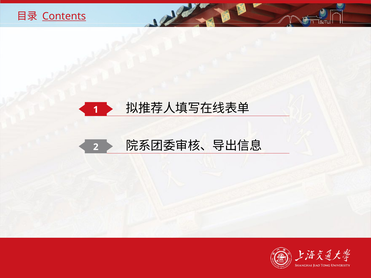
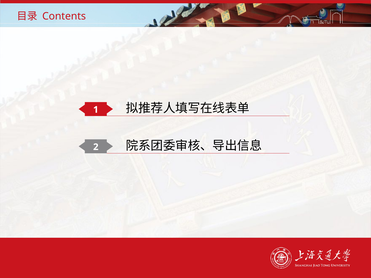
Contents underline: present -> none
